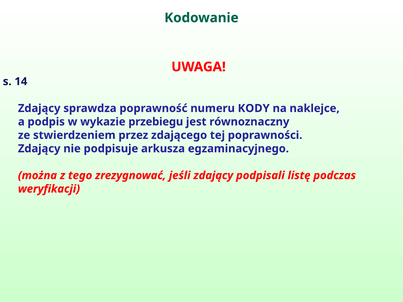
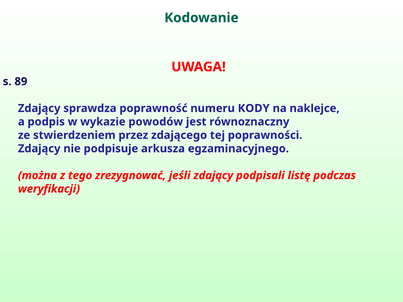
14: 14 -> 89
przebiegu: przebiegu -> powodów
